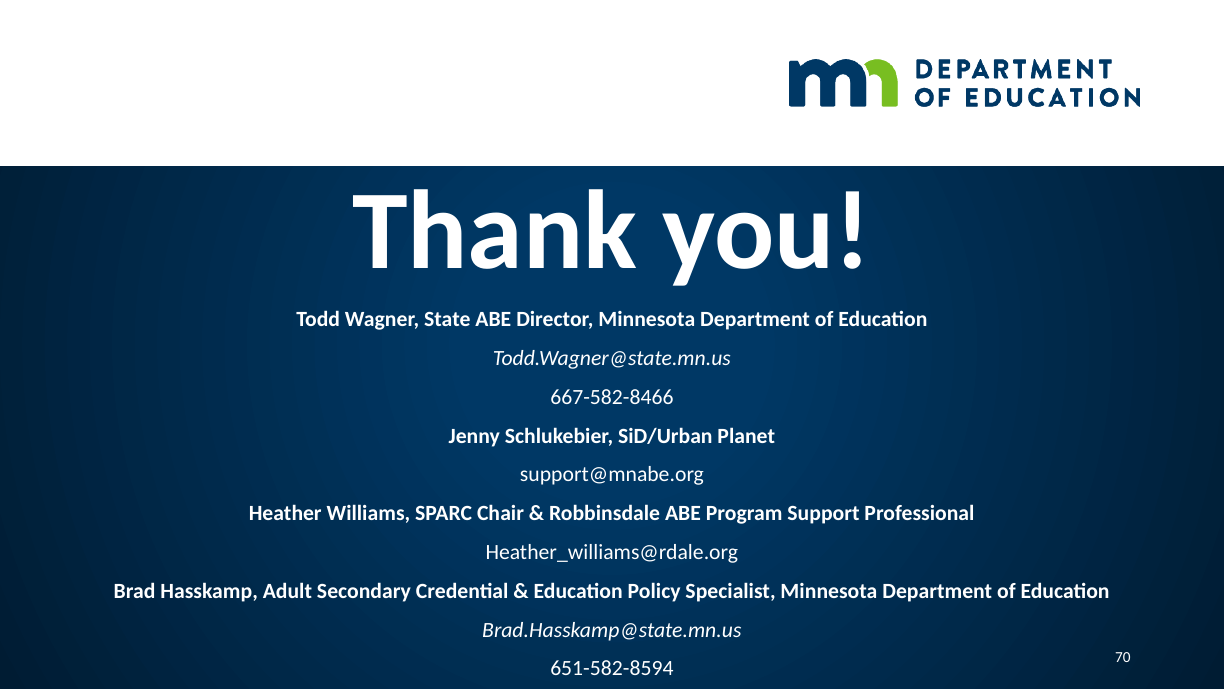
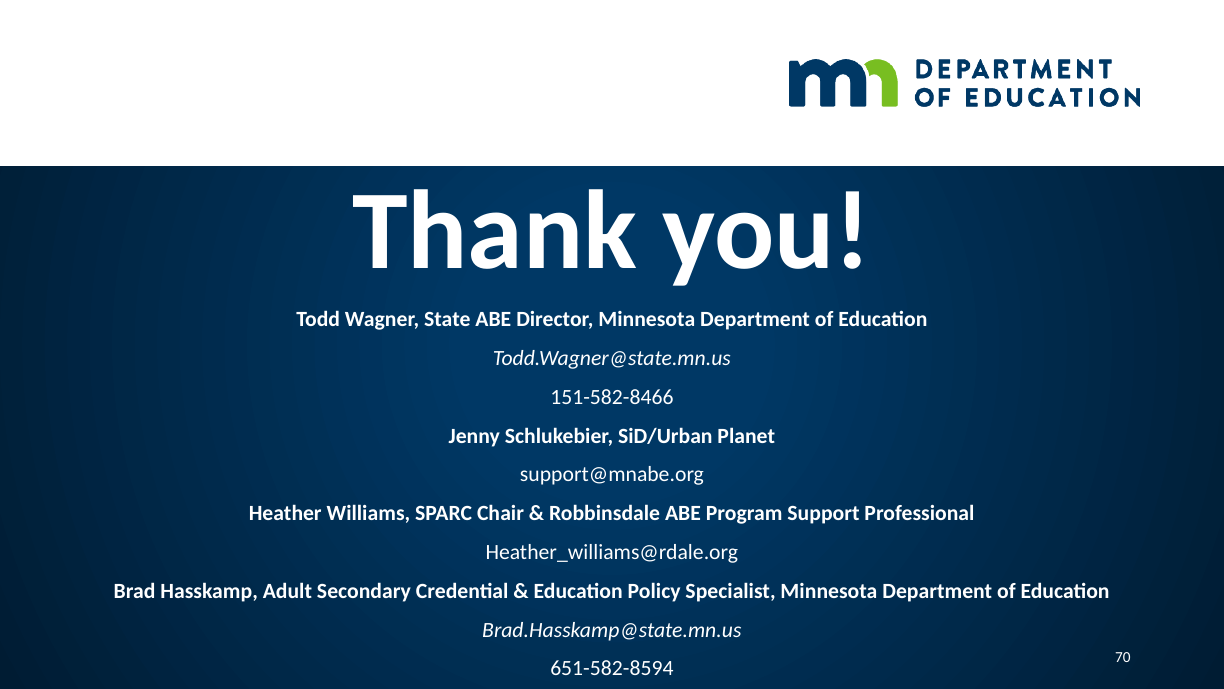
667-582-8466: 667-582-8466 -> 151-582-8466
